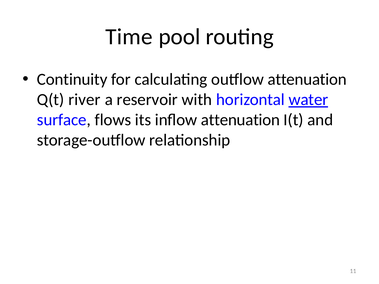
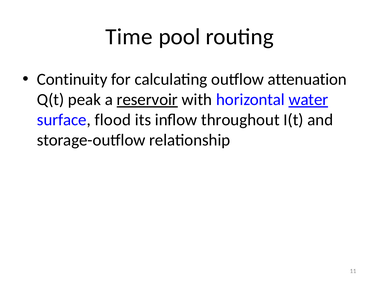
river: river -> peak
reservoir underline: none -> present
flows: flows -> flood
inflow attenuation: attenuation -> throughout
